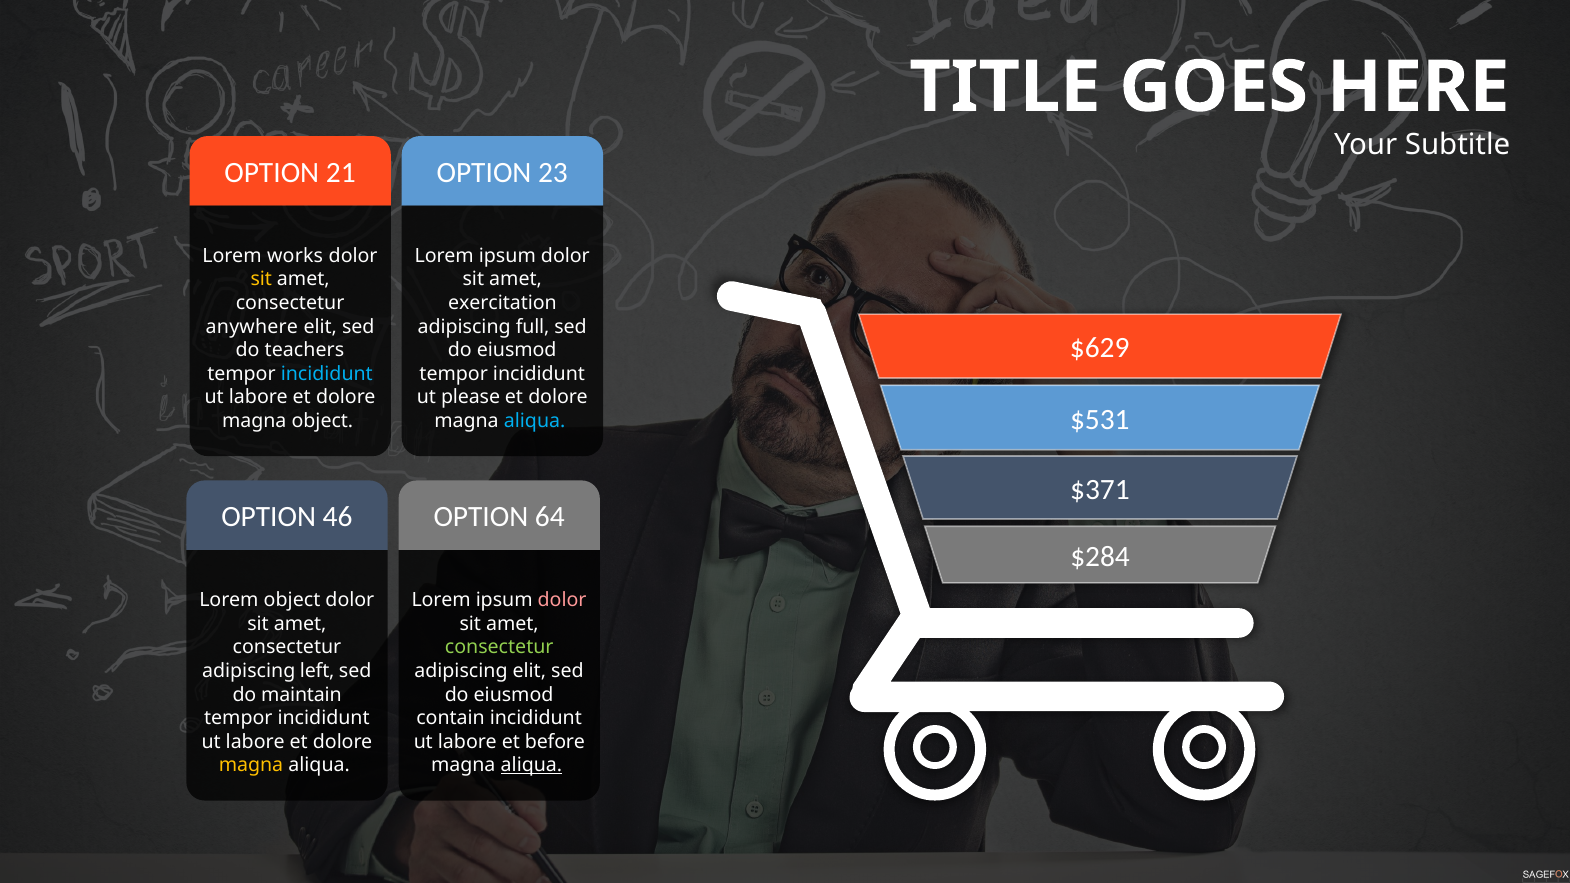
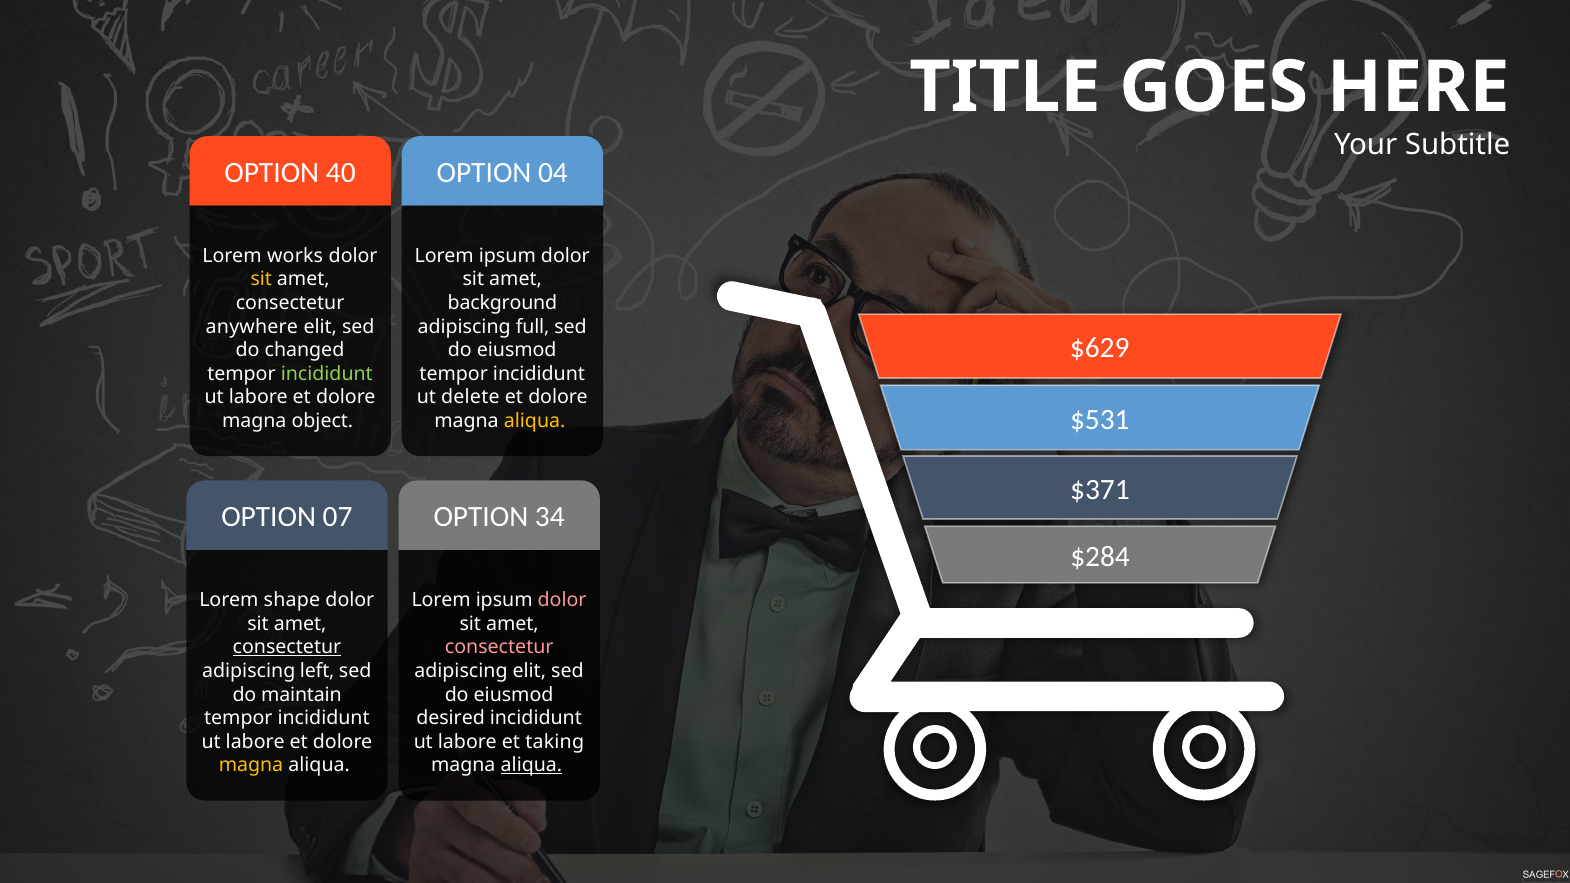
21: 21 -> 40
23: 23 -> 04
exercitation: exercitation -> background
teachers: teachers -> changed
incididunt at (327, 374) colour: light blue -> light green
please: please -> delete
aliqua at (535, 421) colour: light blue -> yellow
46: 46 -> 07
64: 64 -> 34
Lorem object: object -> shape
consectetur at (287, 648) underline: none -> present
consectetur at (499, 648) colour: light green -> pink
contain: contain -> desired
before: before -> taking
